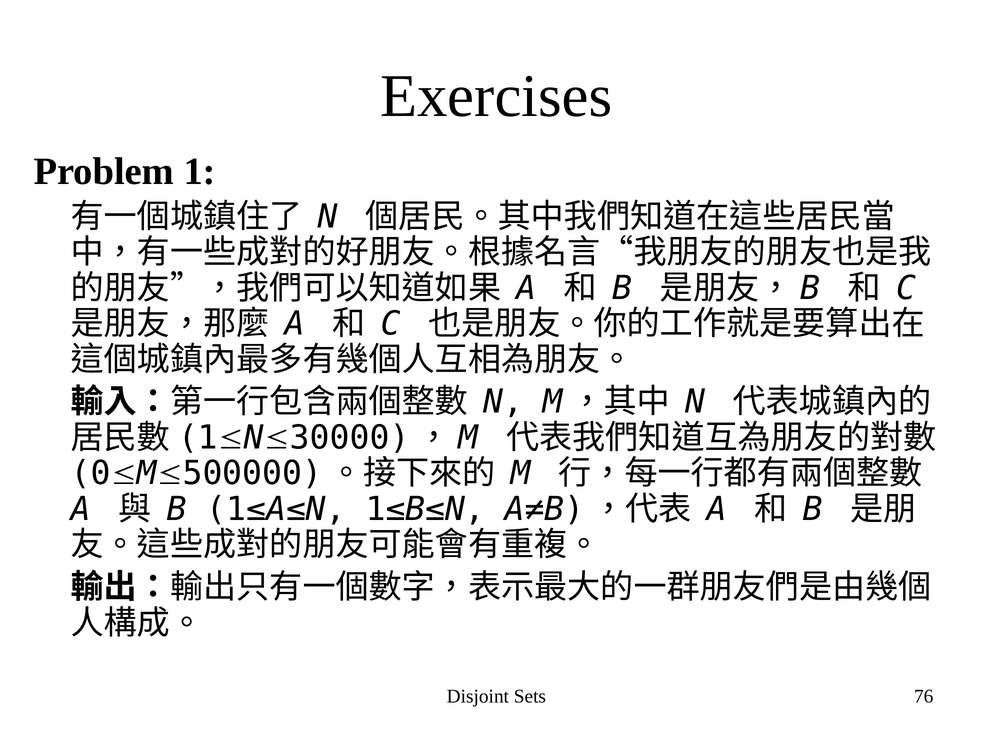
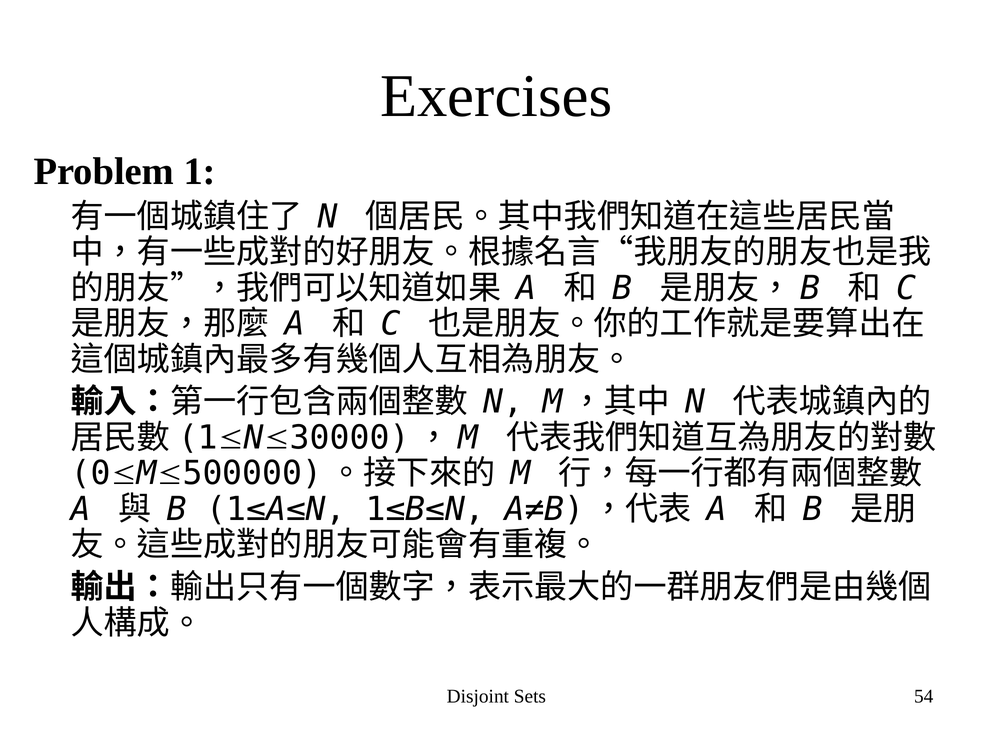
76: 76 -> 54
